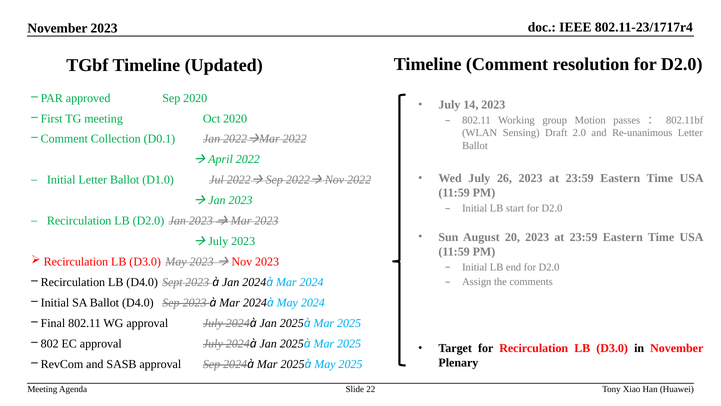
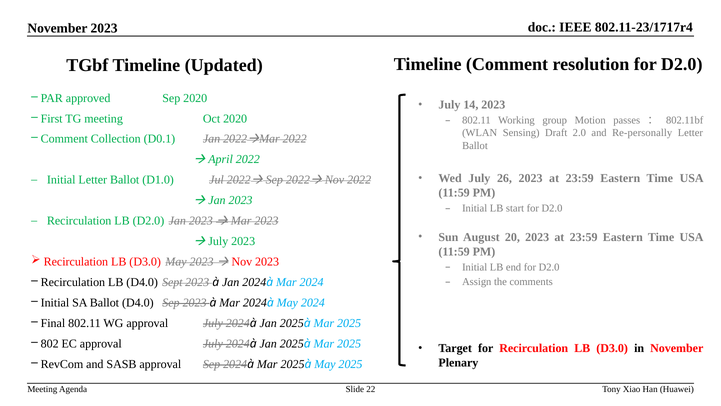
Re-unanimous: Re-unanimous -> Re-personally
